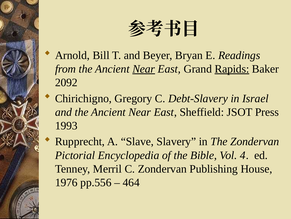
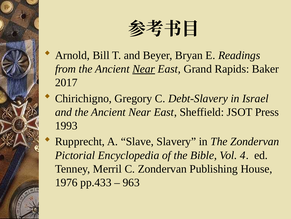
Rapids underline: present -> none
2092: 2092 -> 2017
pp.556: pp.556 -> pp.433
464: 464 -> 963
